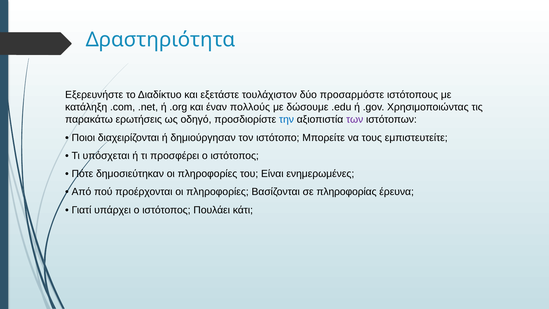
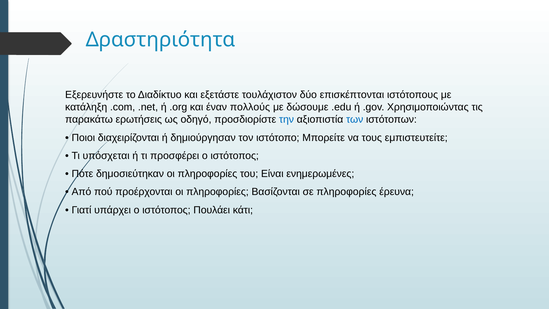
προσαρμόστε: προσαρμόστε -> επισκέπτονται
των colour: purple -> blue
σε πληροφορίας: πληροφορίας -> πληροφορίες
